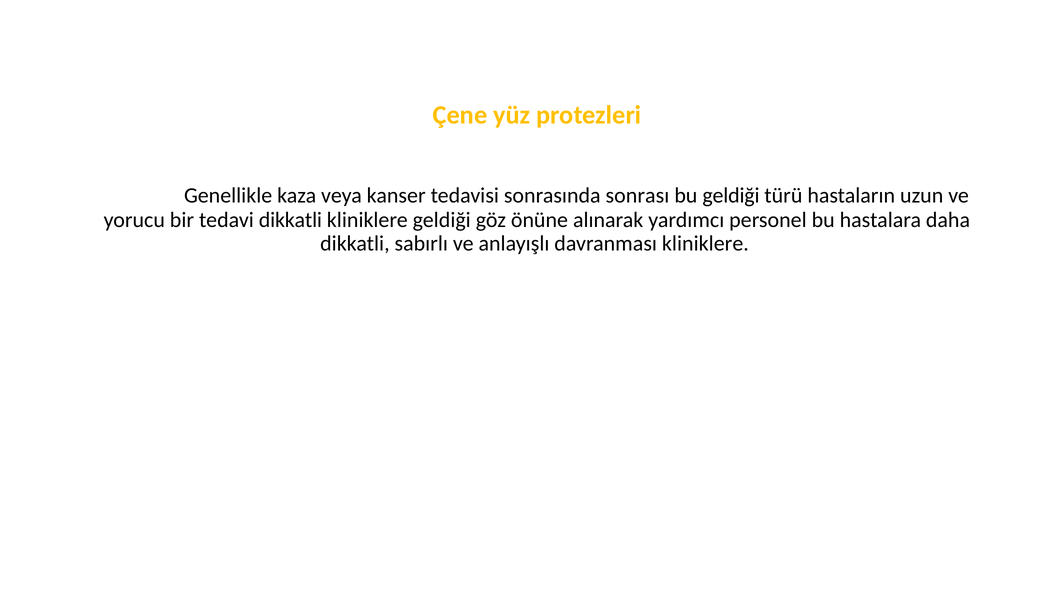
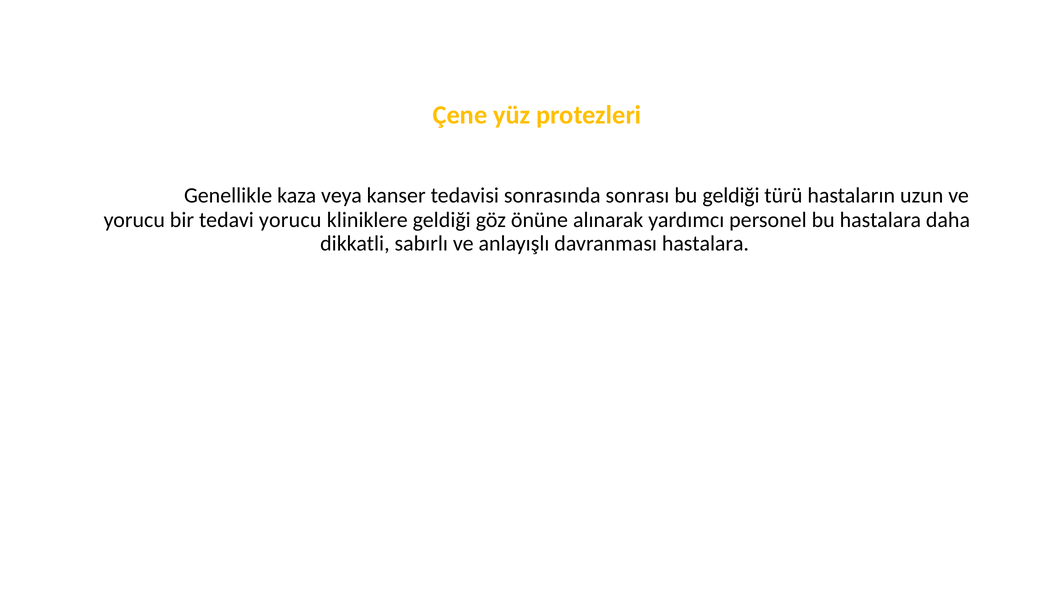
tedavi dikkatli: dikkatli -> yorucu
davranması kliniklere: kliniklere -> hastalara
